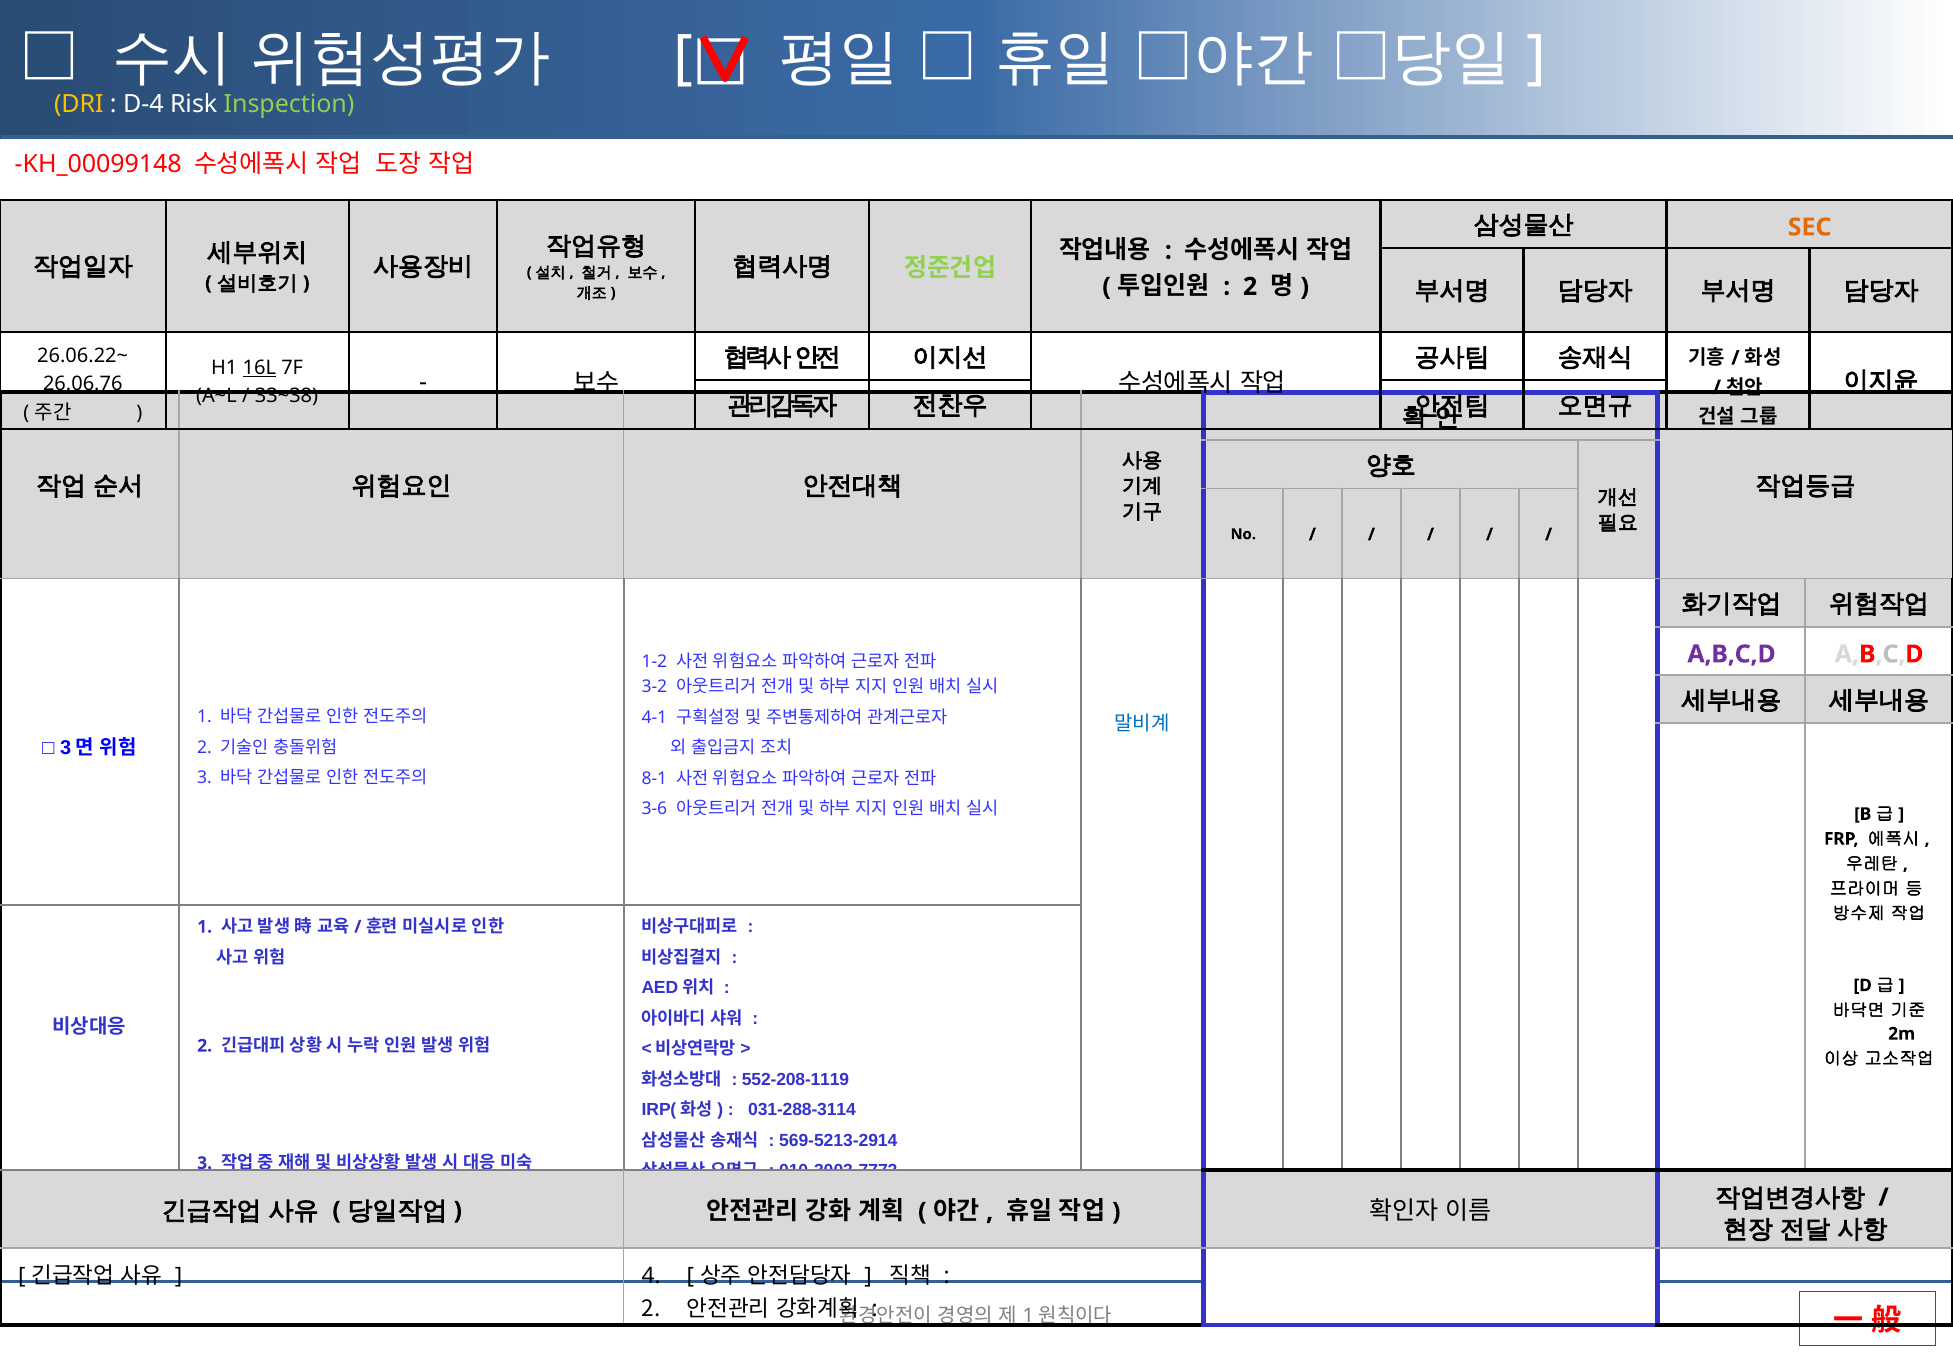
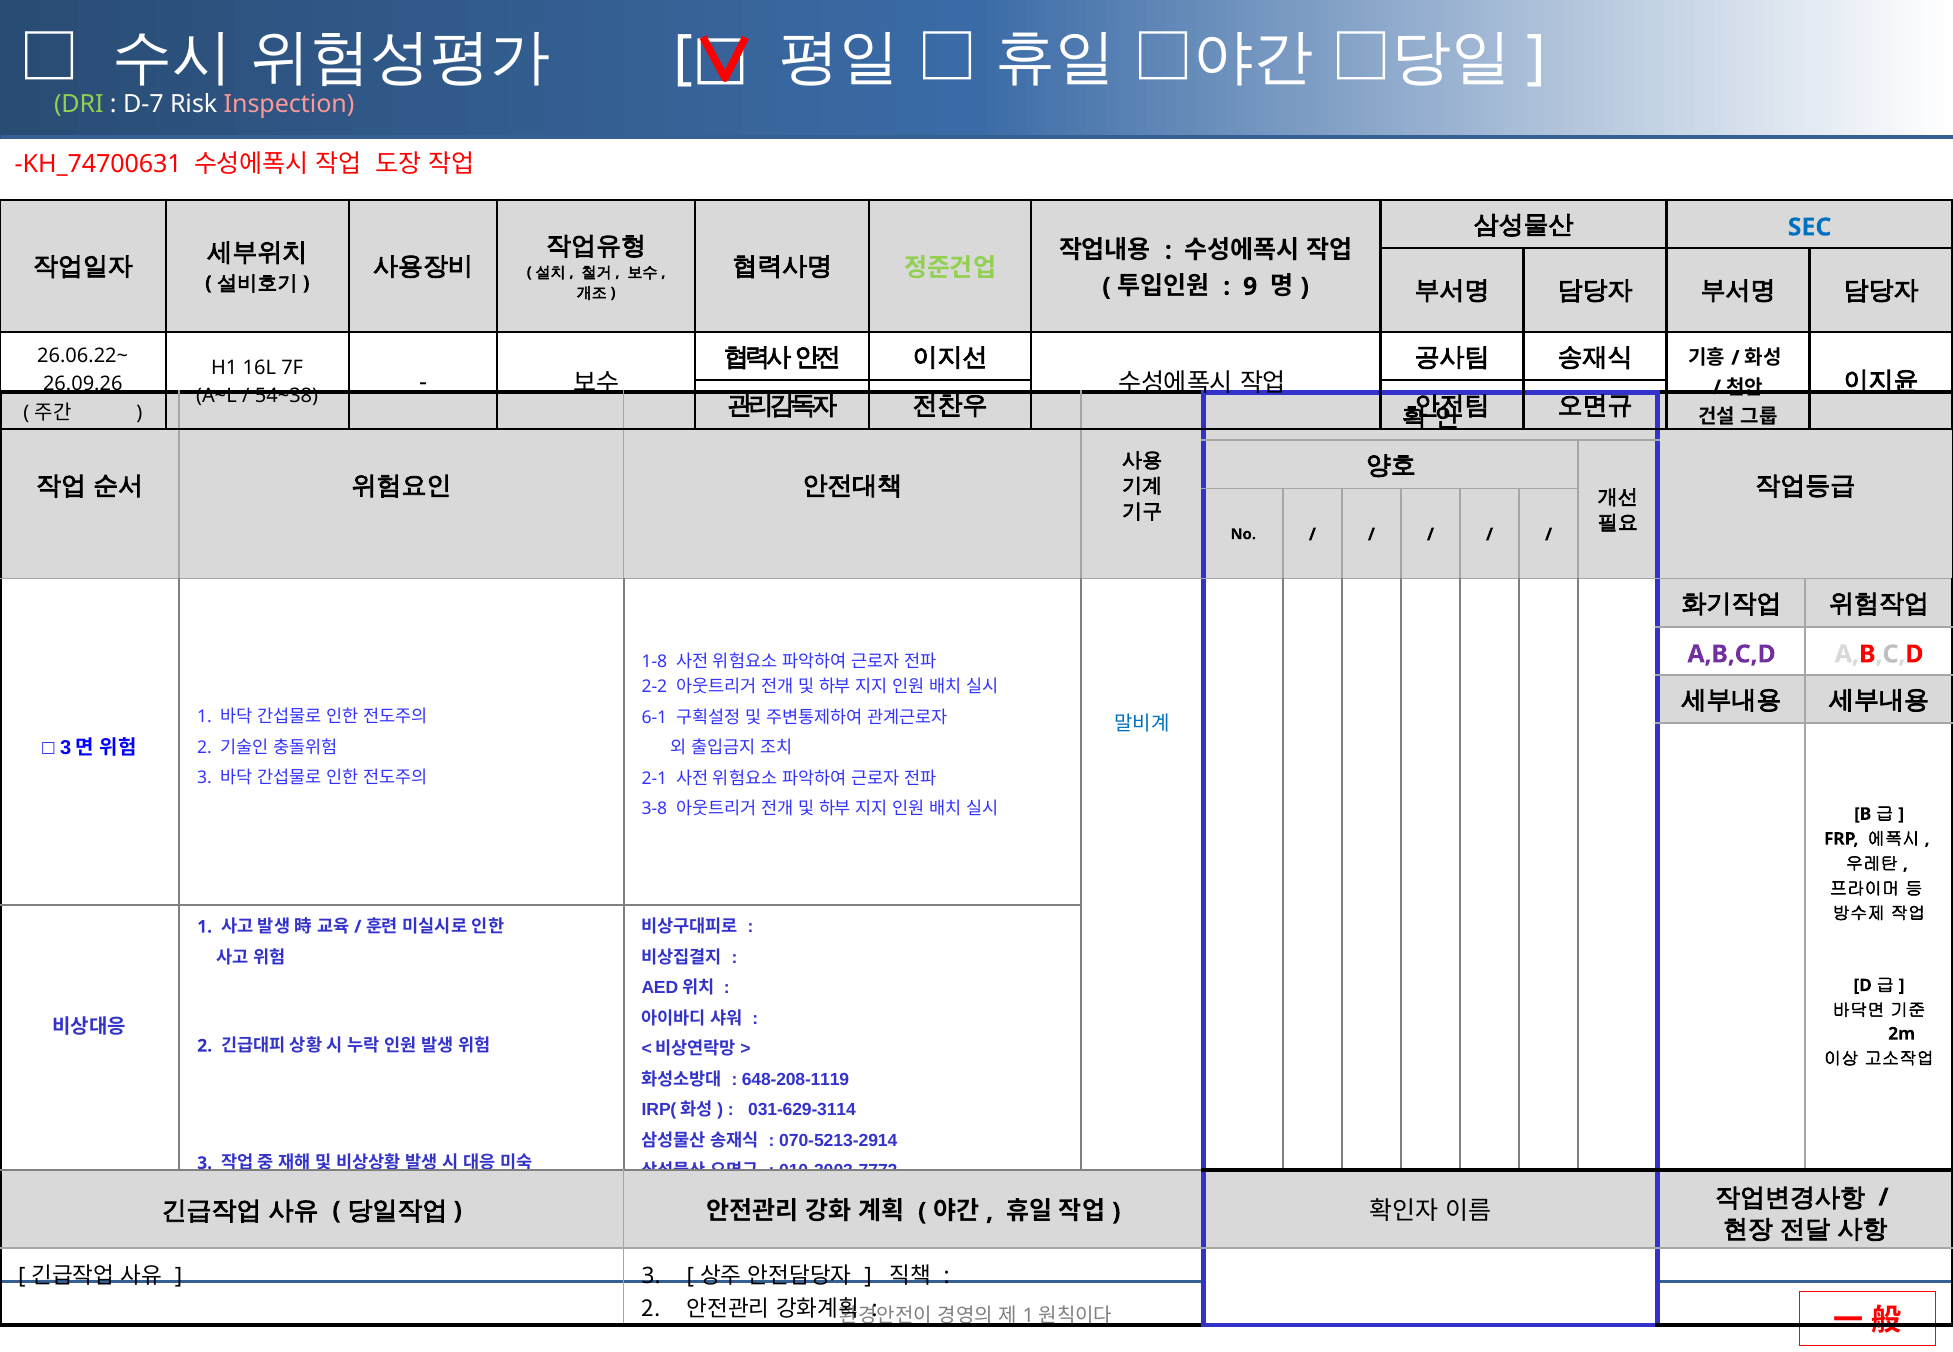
DRI colour: yellow -> light green
D-4: D-4 -> D-7
Inspection colour: light green -> pink
KH_00099148: KH_00099148 -> KH_74700631
SEC colour: orange -> blue
2 at (1250, 287): 2 -> 9
16L underline: present -> none
26.06.76: 26.06.76 -> 26.09.26
33~38: 33~38 -> 54~38
1-2: 1-2 -> 1-8
3-2: 3-2 -> 2-2
4-1: 4-1 -> 6-1
8-1: 8-1 -> 2-1
3-6: 3-6 -> 3-8
552-208-1119: 552-208-1119 -> 648-208-1119
031-288-3114: 031-288-3114 -> 031-629-3114
569-5213-2914: 569-5213-2914 -> 070-5213-2914
4 at (651, 1276): 4 -> 3
